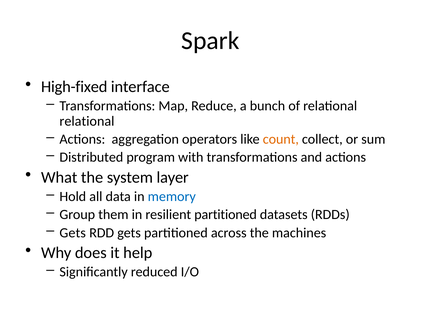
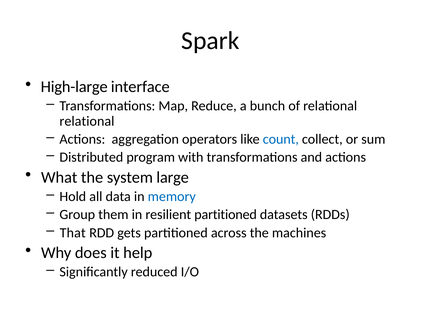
High-fixed: High-fixed -> High-large
count colour: orange -> blue
layer: layer -> large
Gets at (73, 233): Gets -> That
